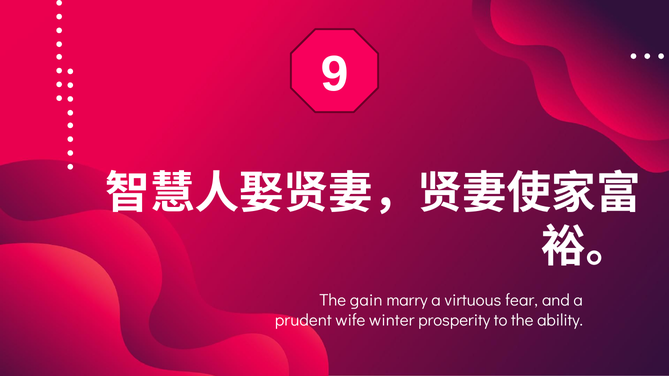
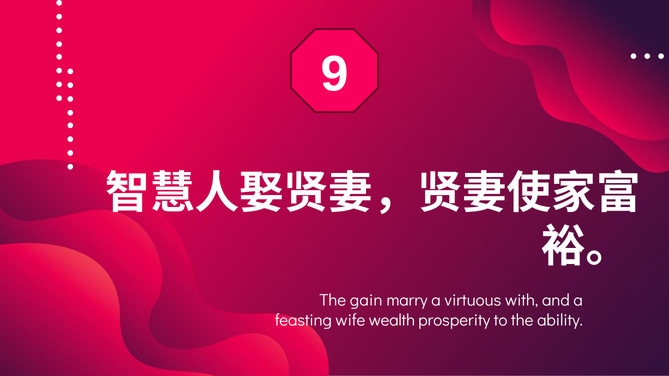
fear: fear -> with
prudent: prudent -> feasting
winter: winter -> wealth
